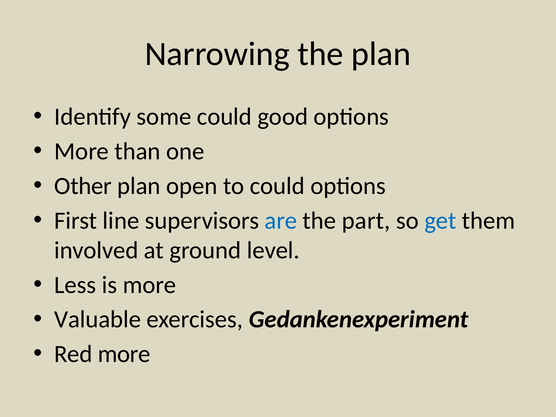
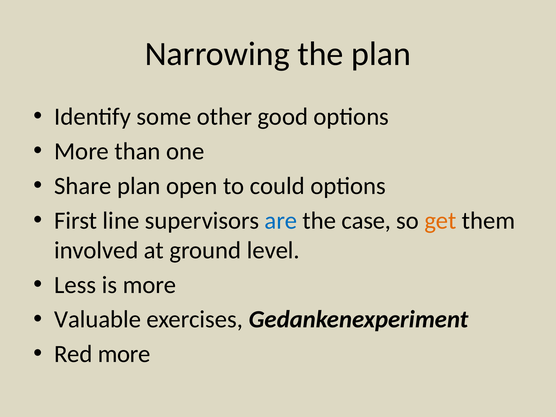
some could: could -> other
Other: Other -> Share
part: part -> case
get colour: blue -> orange
